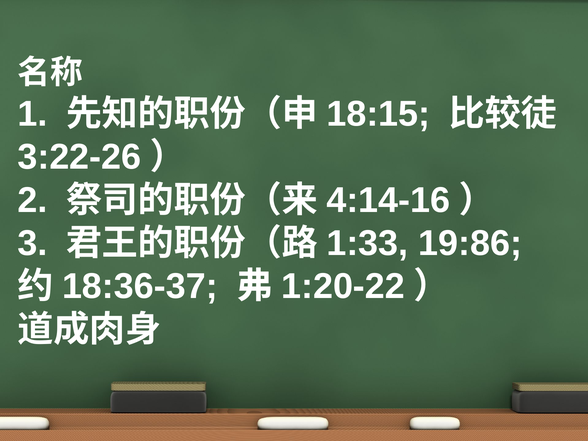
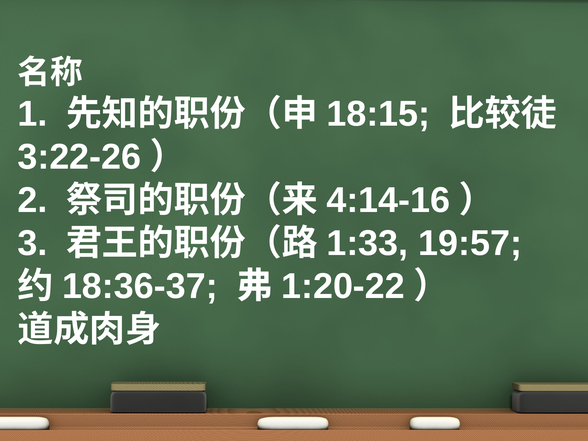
19:86: 19:86 -> 19:57
